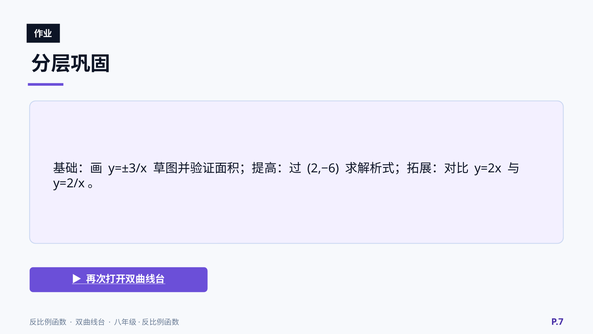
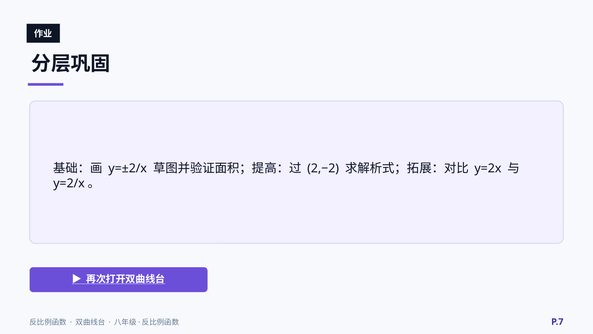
y=±3/x: y=±3/x -> y=±2/x
2,−6: 2,−6 -> 2,−2
